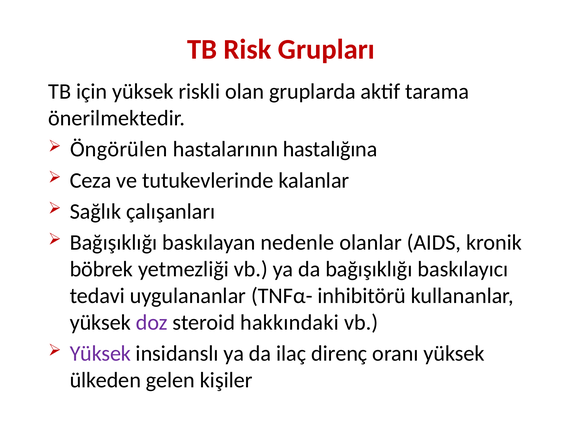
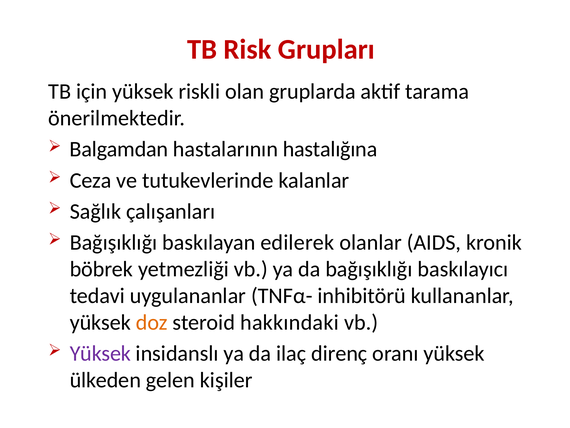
Öngörülen: Öngörülen -> Balgamdan
nedenle: nedenle -> edilerek
doz colour: purple -> orange
